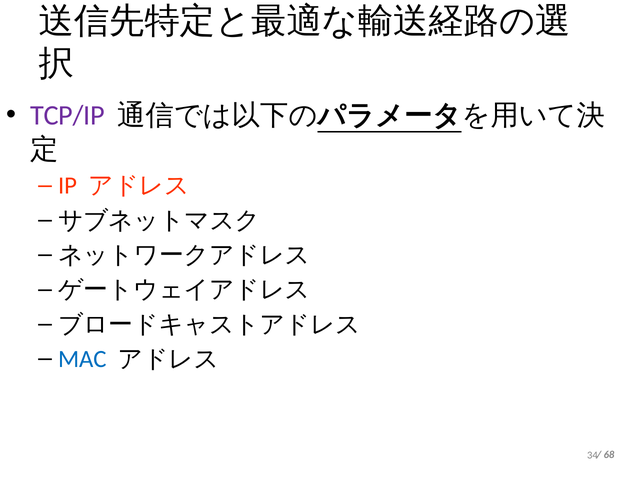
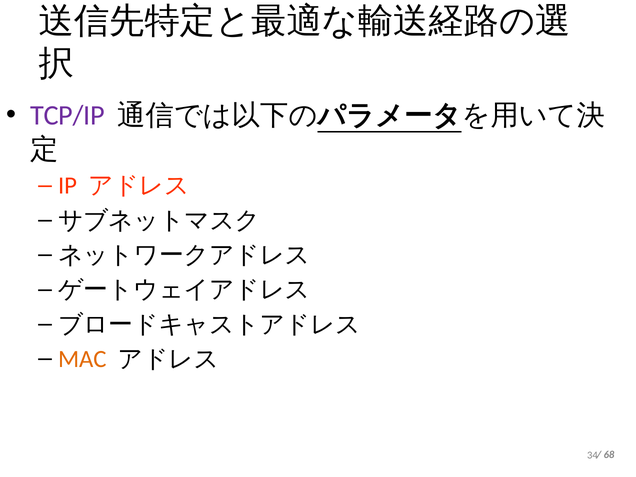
MAC colour: blue -> orange
